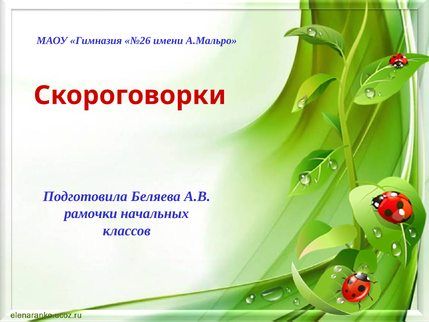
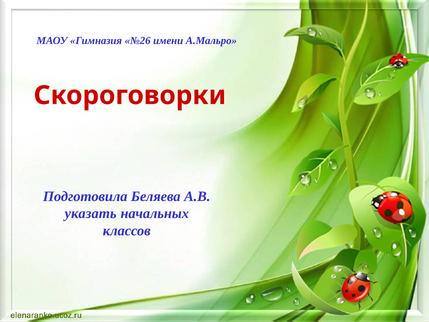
рамочки: рамочки -> указать
